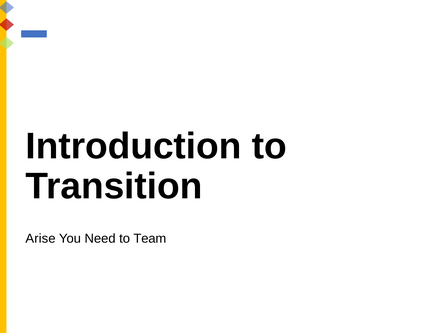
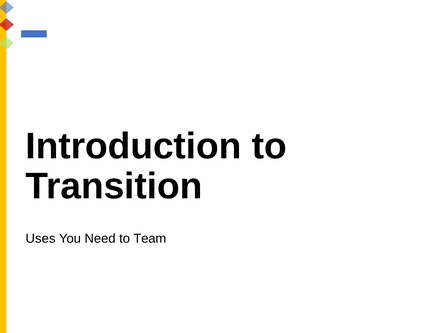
Arise: Arise -> Uses
